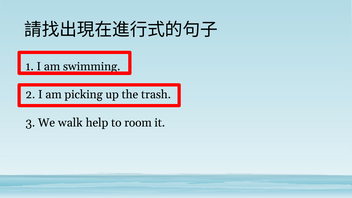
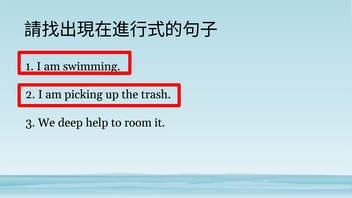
walk: walk -> deep
